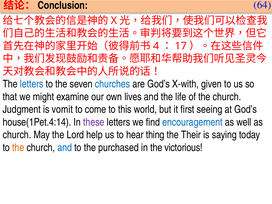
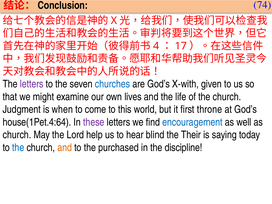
64: 64 -> 74
letters at (32, 84) colour: blue -> purple
vomit: vomit -> when
seeing: seeing -> throne
house(1Pet.4:14: house(1Pet.4:14 -> house(1Pet.4:64
thing: thing -> blind
the at (18, 148) colour: orange -> blue
and at (65, 148) colour: blue -> orange
victorious: victorious -> discipline
